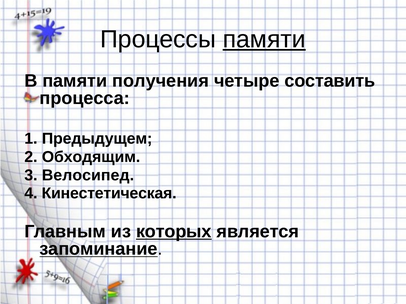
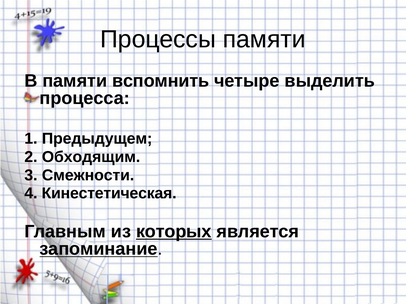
памяти at (264, 39) underline: present -> none
получения: получения -> вспомнить
составить: составить -> выделить
Велосипед: Велосипед -> Смежности
